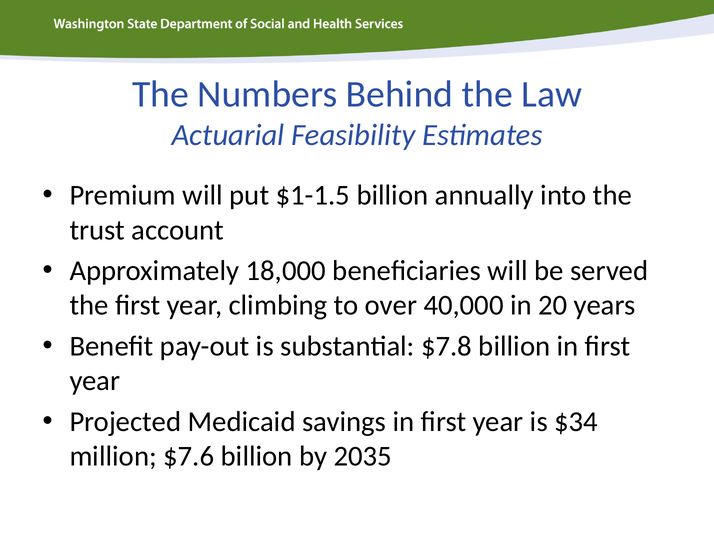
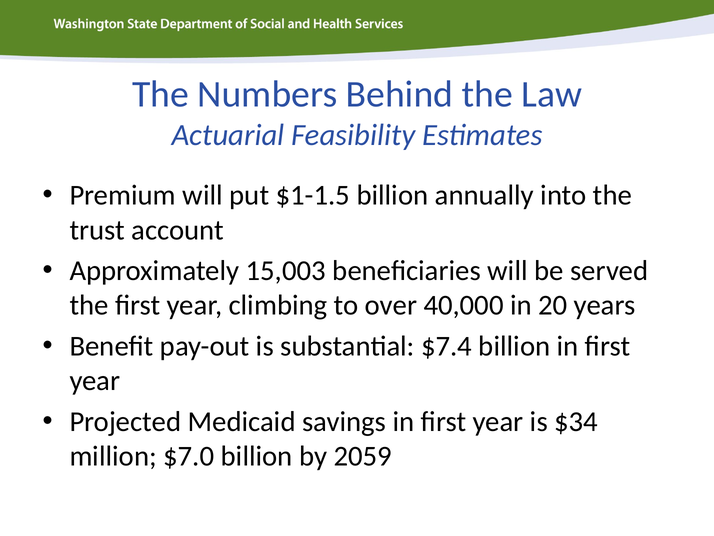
18,000: 18,000 -> 15,003
$7.8: $7.8 -> $7.4
$7.6: $7.6 -> $7.0
2035: 2035 -> 2059
